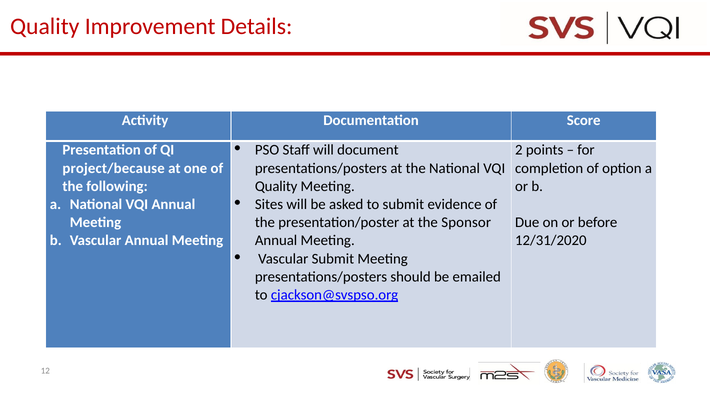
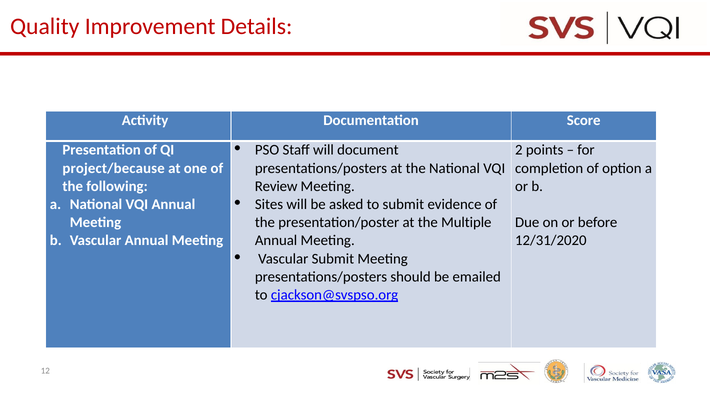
Quality at (276, 186): Quality -> Review
Sponsor: Sponsor -> Multiple
